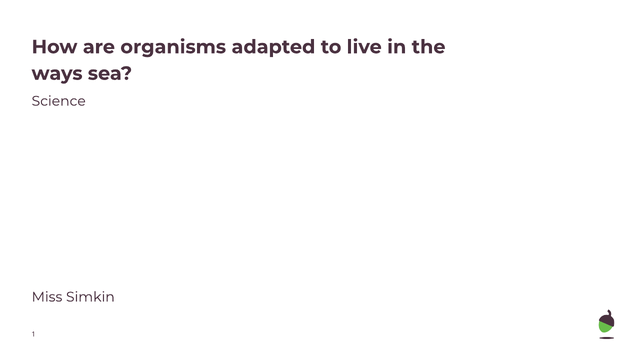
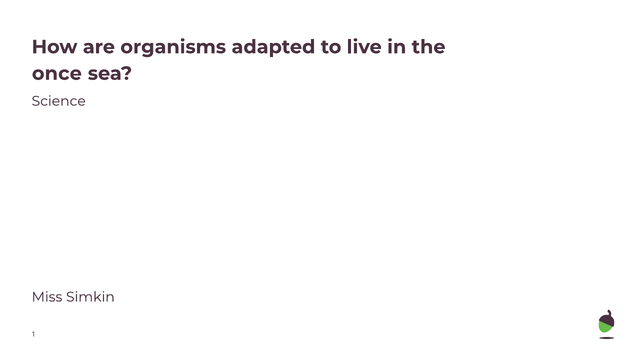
ways: ways -> once
